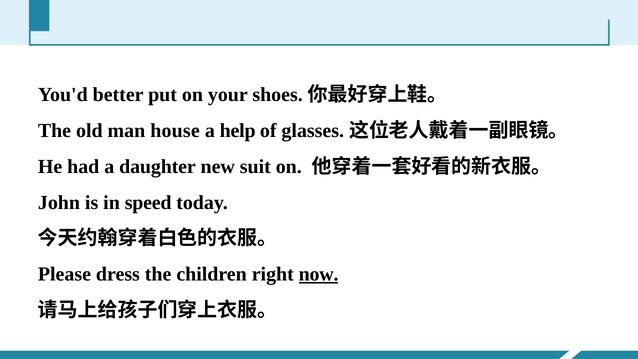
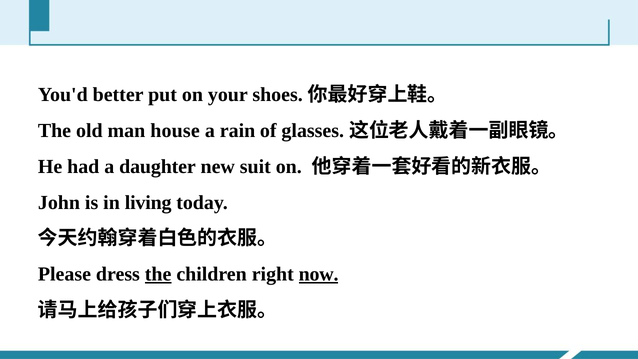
help: help -> rain
speed: speed -> living
the at (158, 274) underline: none -> present
